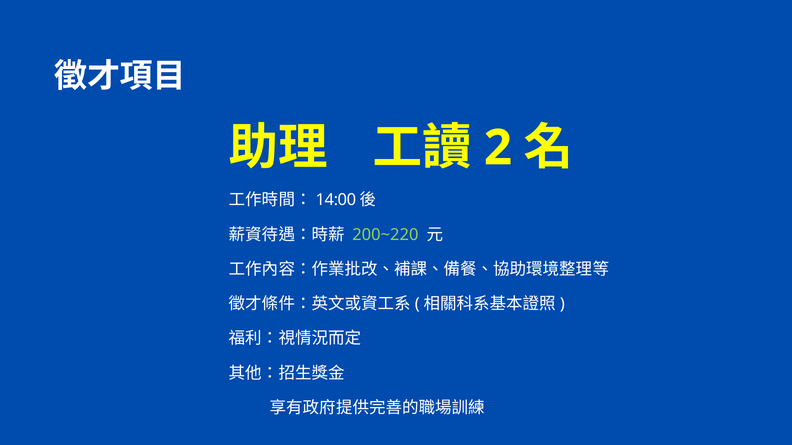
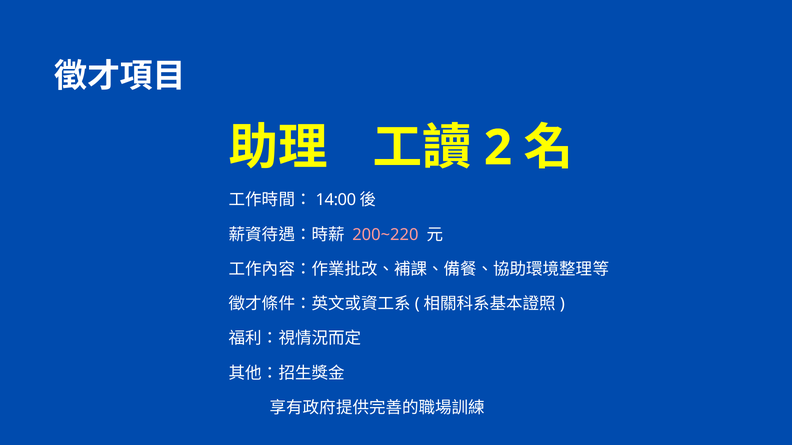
200~220 colour: light green -> pink
